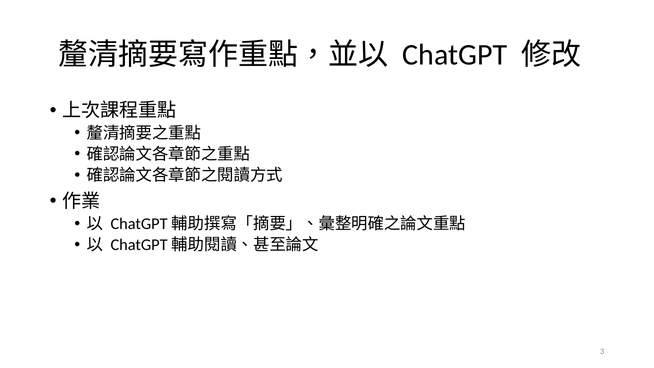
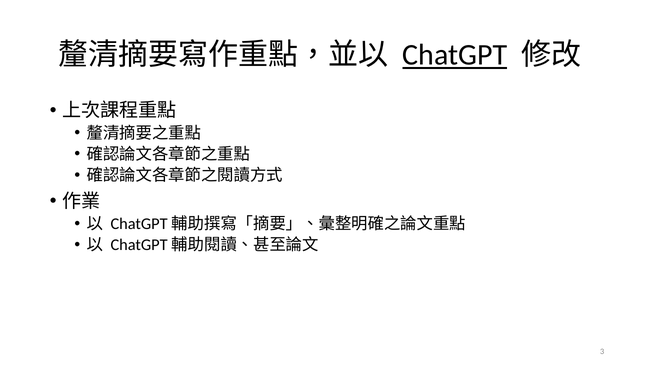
ChatGPT underline: none -> present
